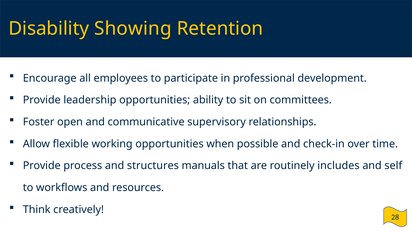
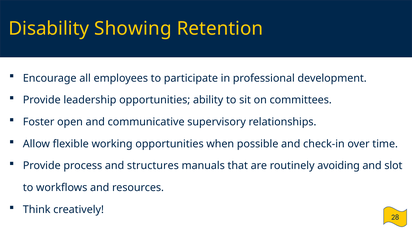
includes: includes -> avoiding
self: self -> slot
